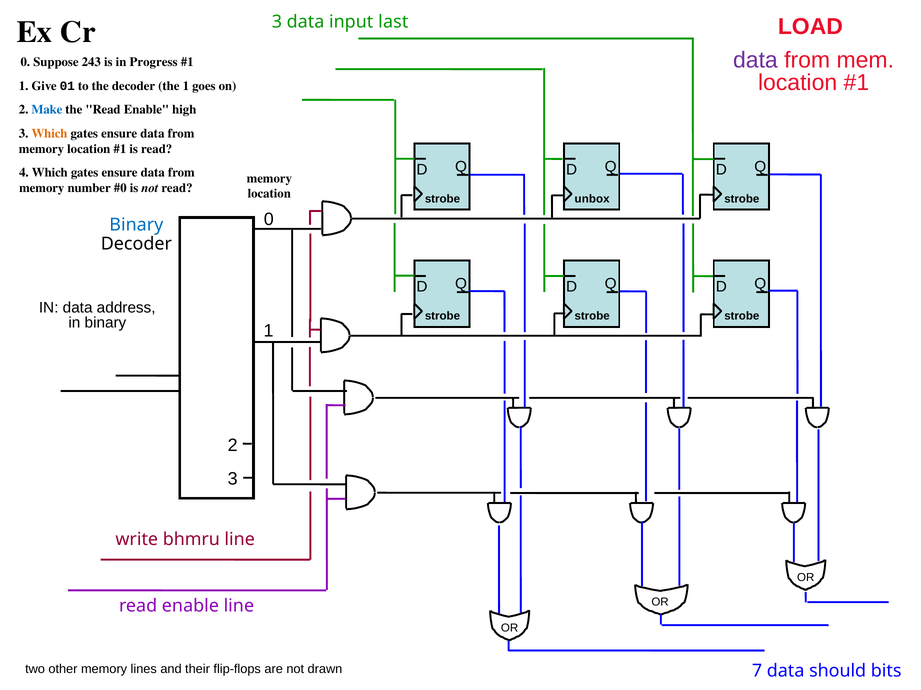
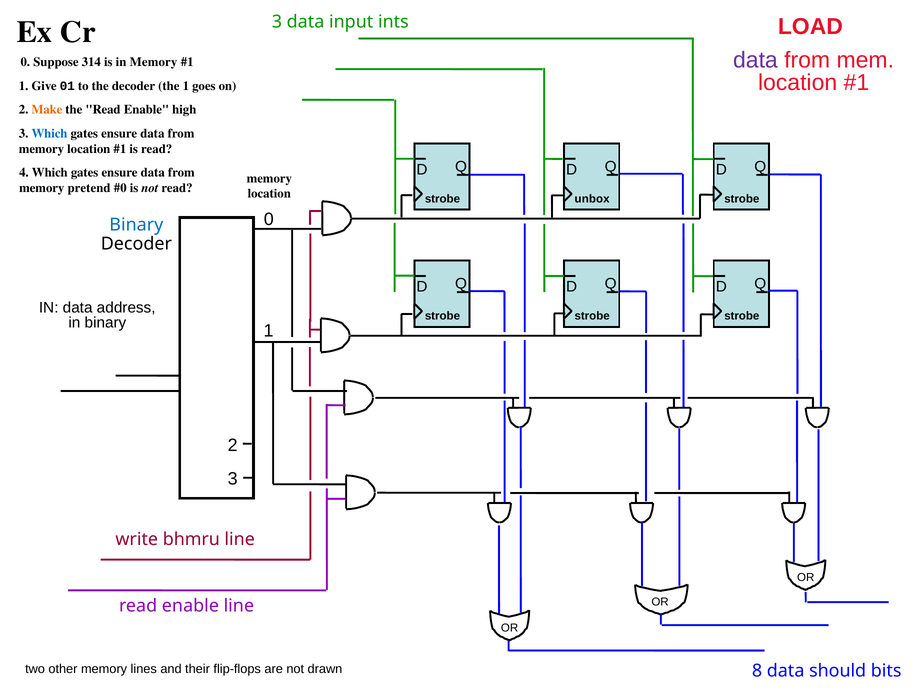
last: last -> ints
243: 243 -> 314
in Progress: Progress -> Memory
Make colour: blue -> orange
Which at (50, 134) colour: orange -> blue
number: number -> pretend
7: 7 -> 8
